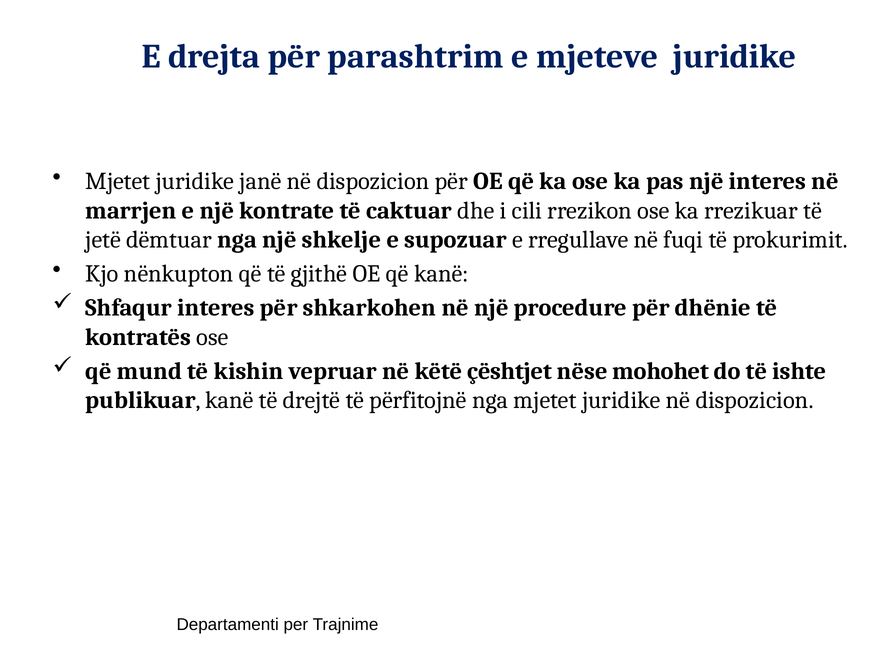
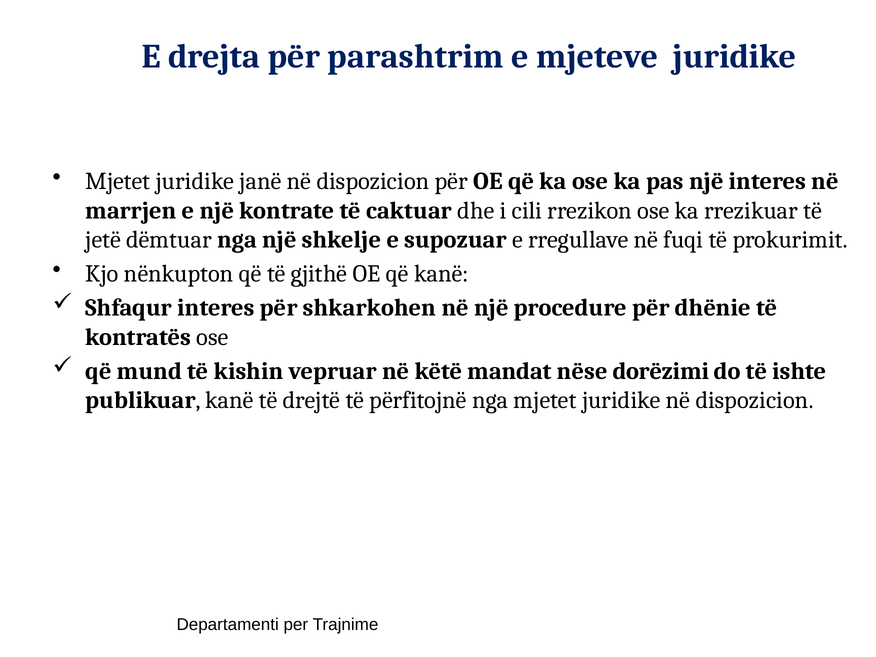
çështjet: çështjet -> mandat
mohohet: mohohet -> dorëzimi
